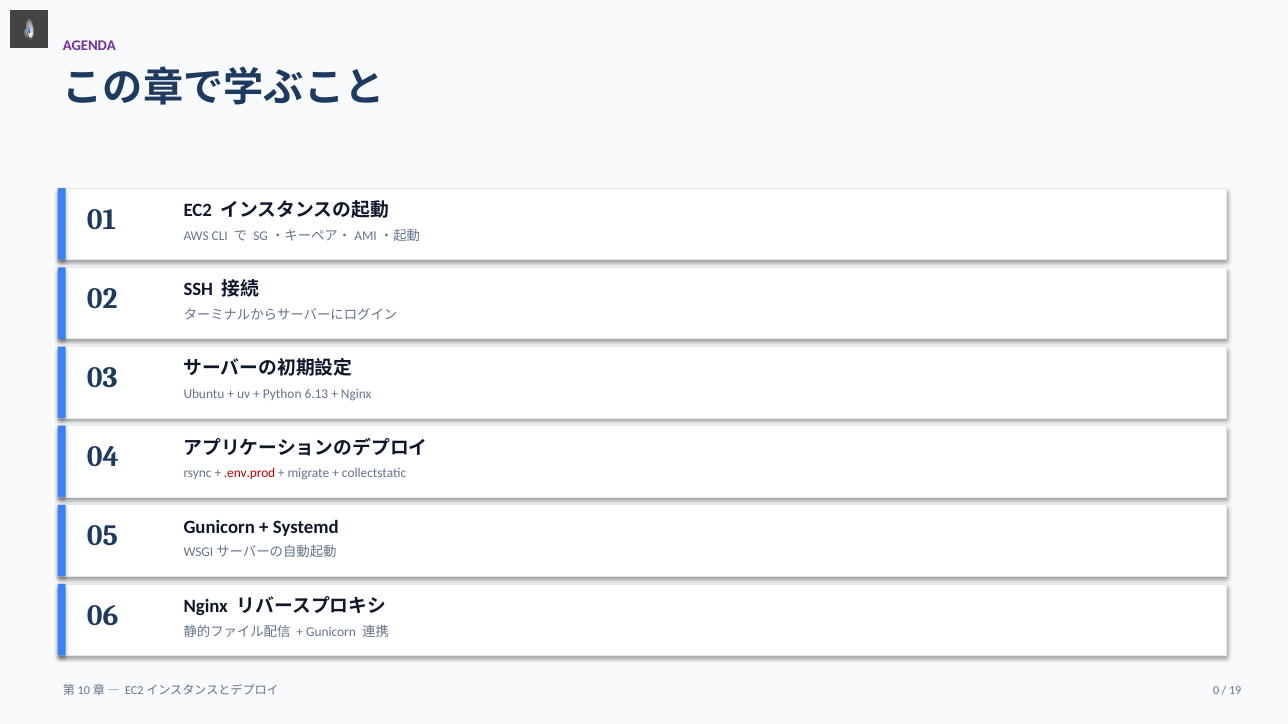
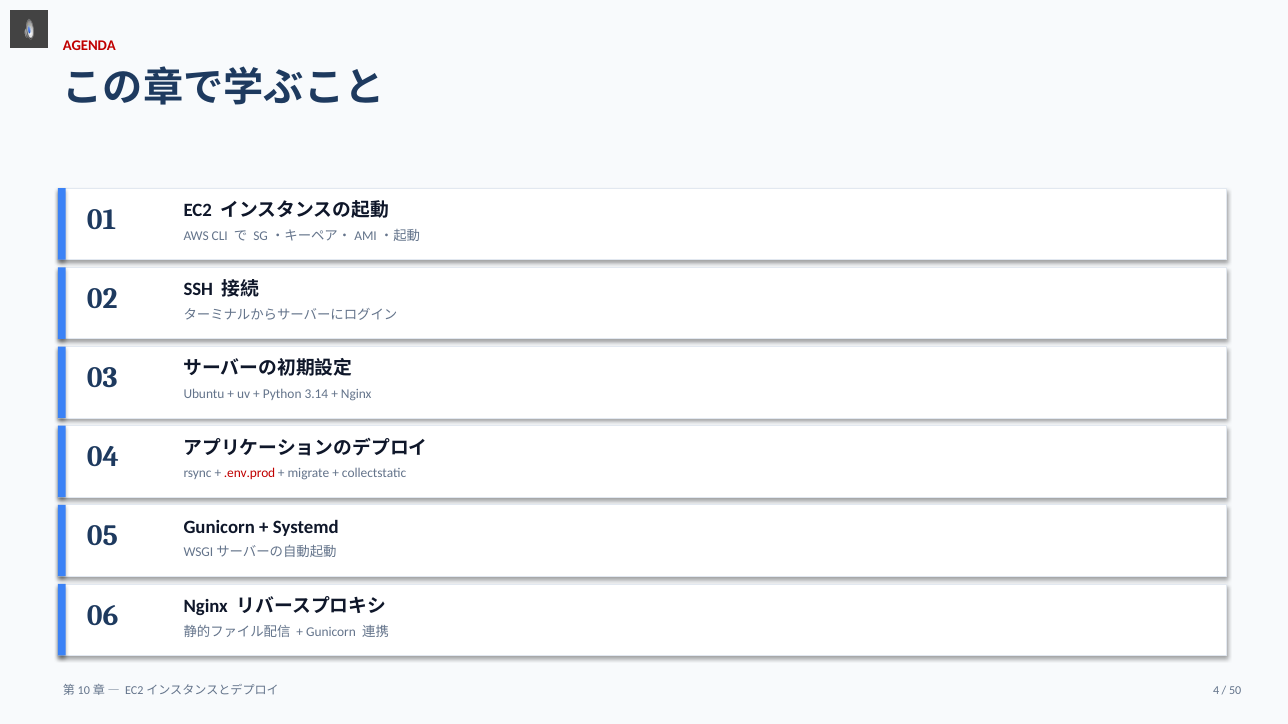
AGENDA colour: purple -> red
6.13: 6.13 -> 3.14
0: 0 -> 4
19: 19 -> 50
